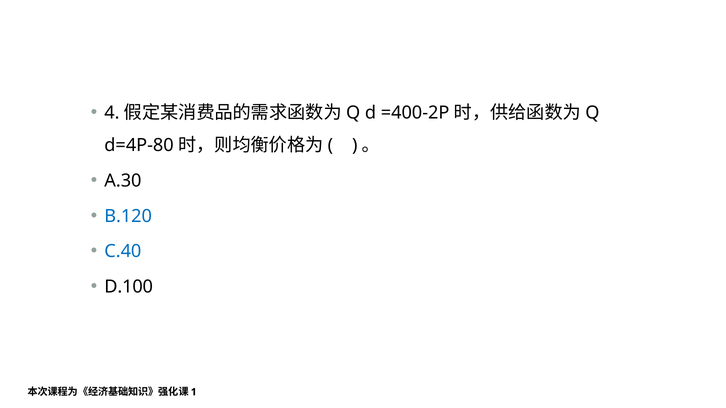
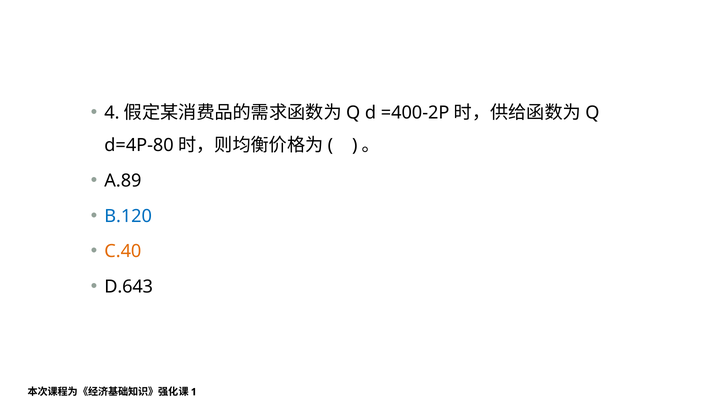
A.30: A.30 -> A.89
C.40 colour: blue -> orange
D.100: D.100 -> D.643
